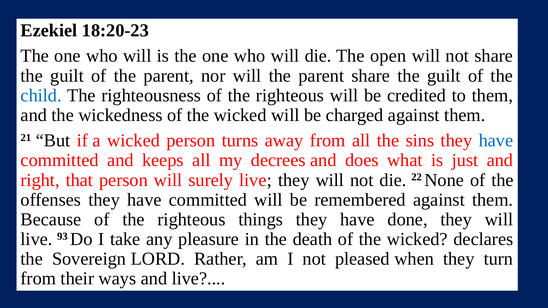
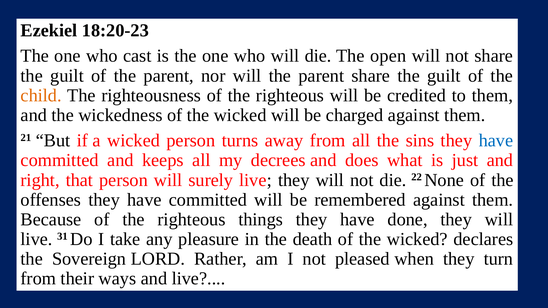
will at (137, 56): will -> cast
child colour: blue -> orange
93: 93 -> 31
